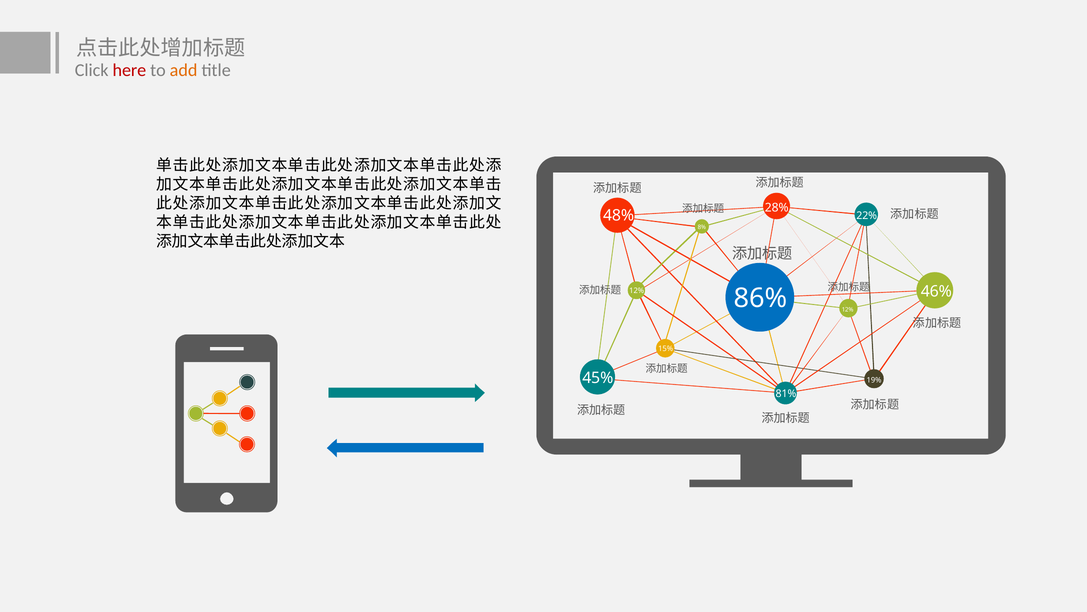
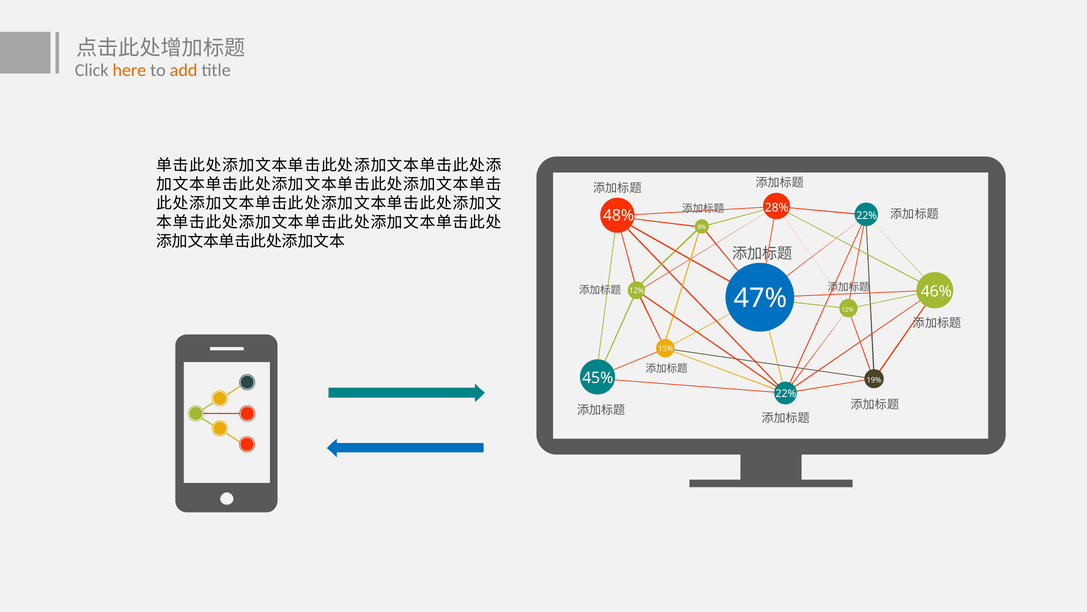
here colour: red -> orange
86%: 86% -> 47%
81% at (786, 393): 81% -> 22%
